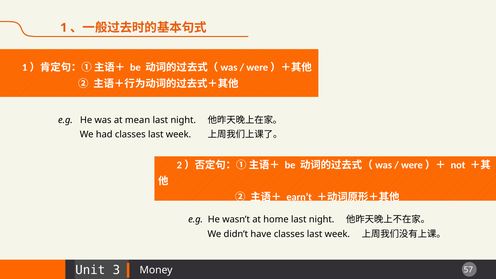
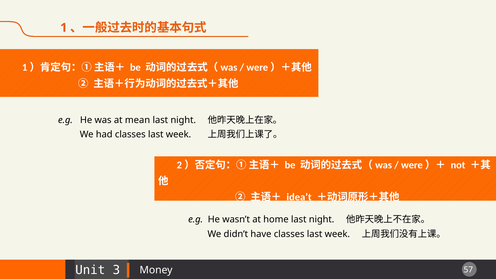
earn’t: earn’t -> idea’t
